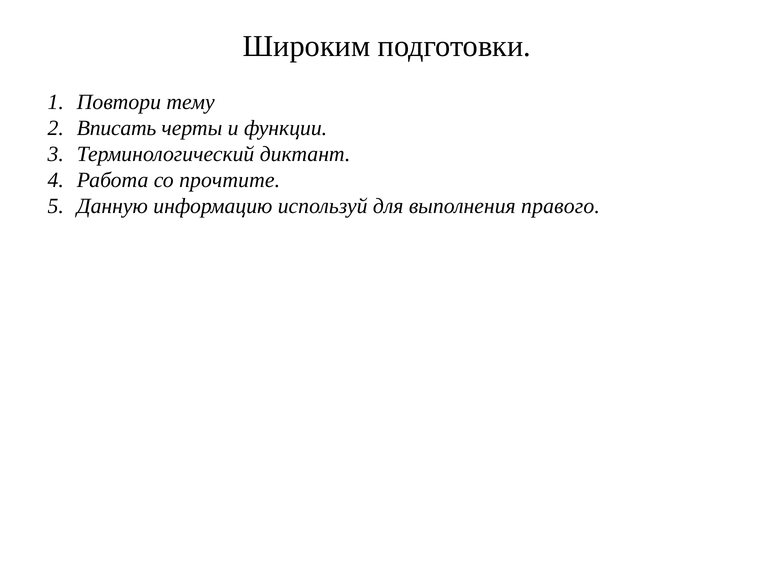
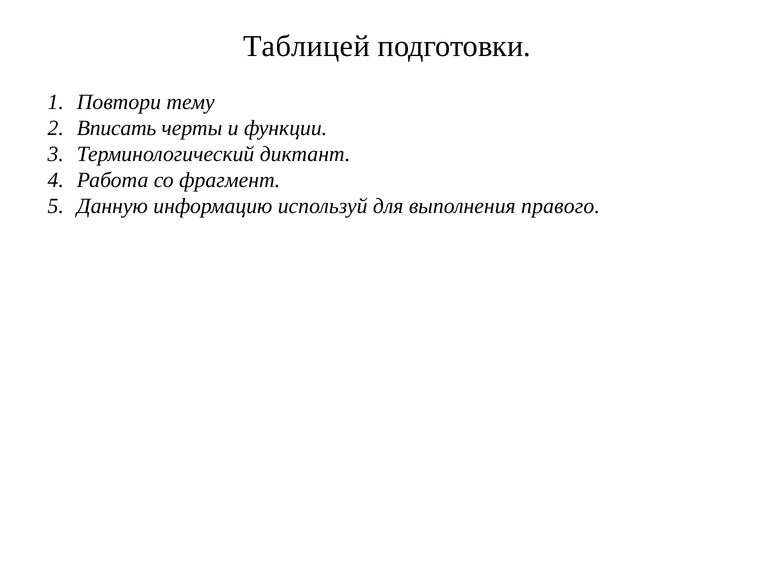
Широким: Широким -> Таблицей
прочтите: прочтите -> фрагмент
